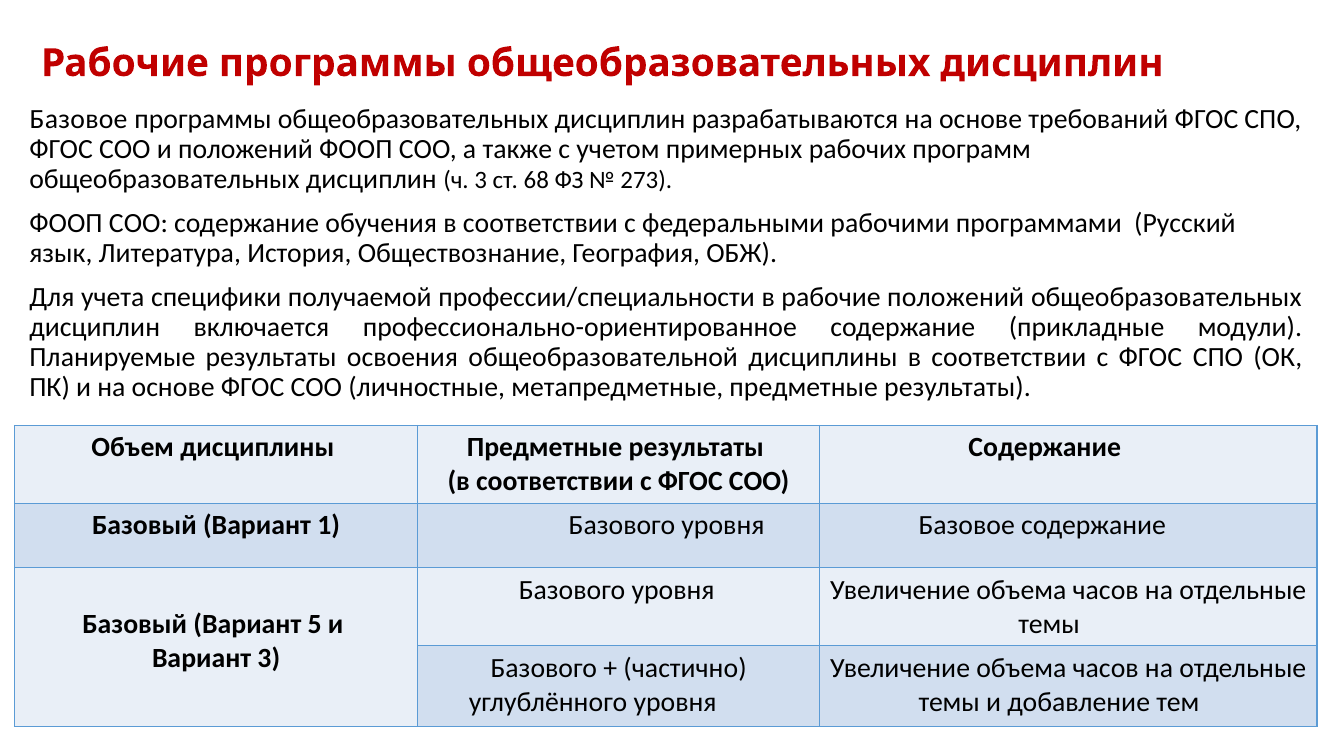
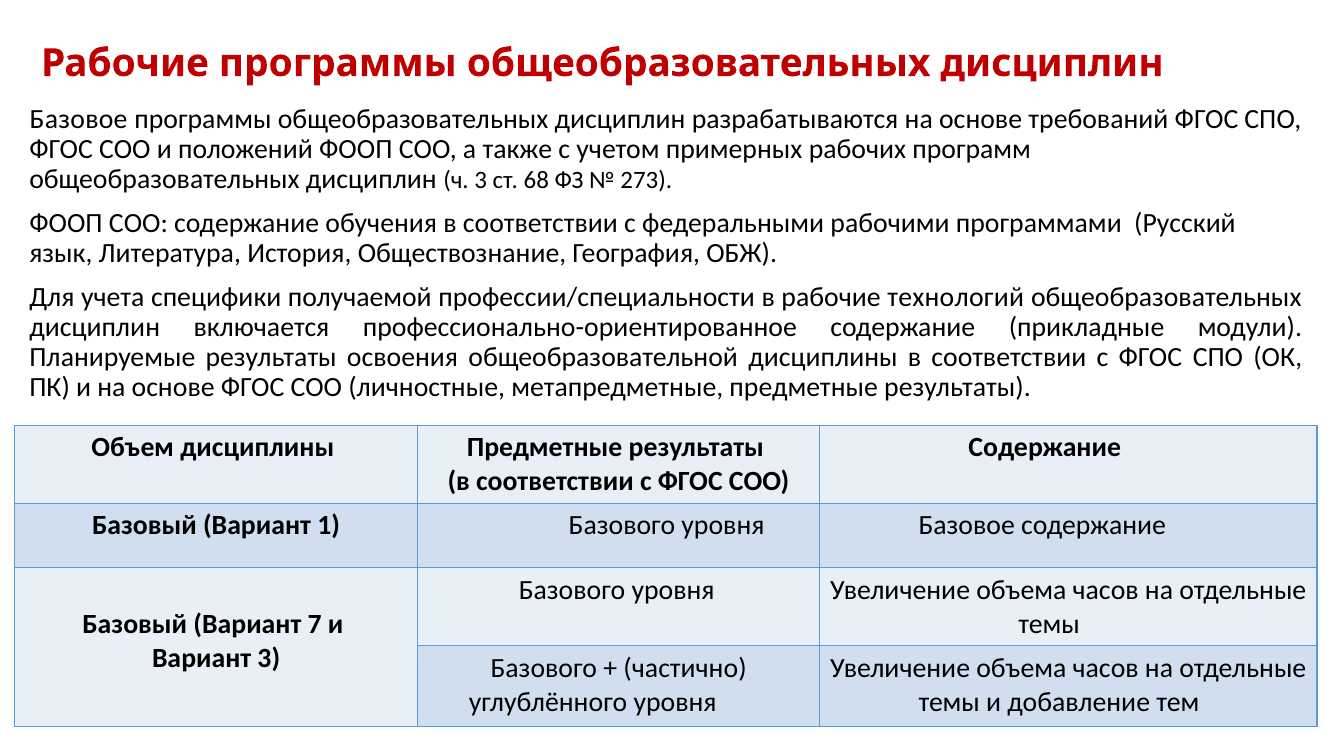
рабочие положений: положений -> технологий
5: 5 -> 7
